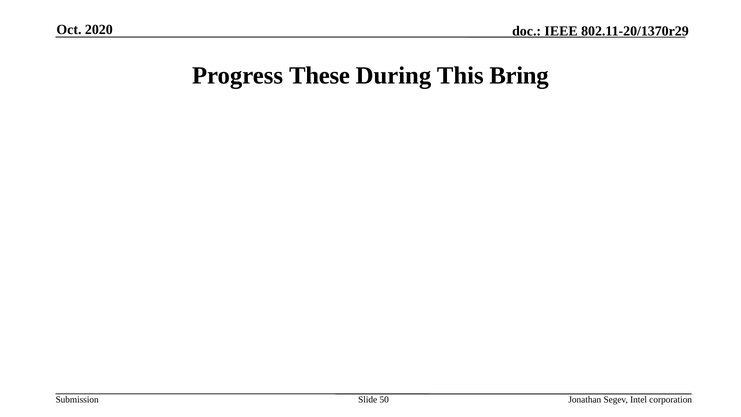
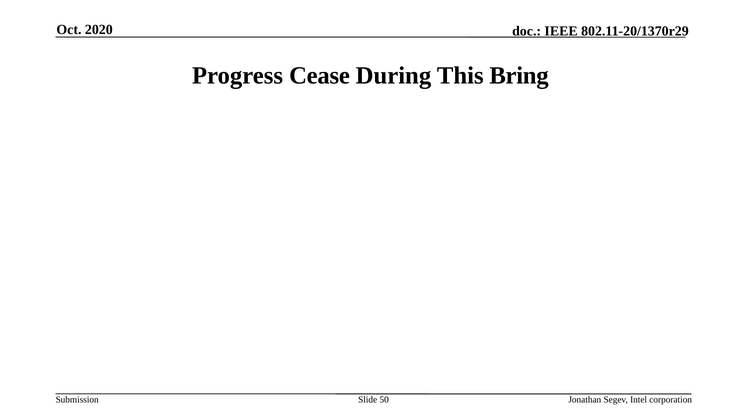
These: These -> Cease
